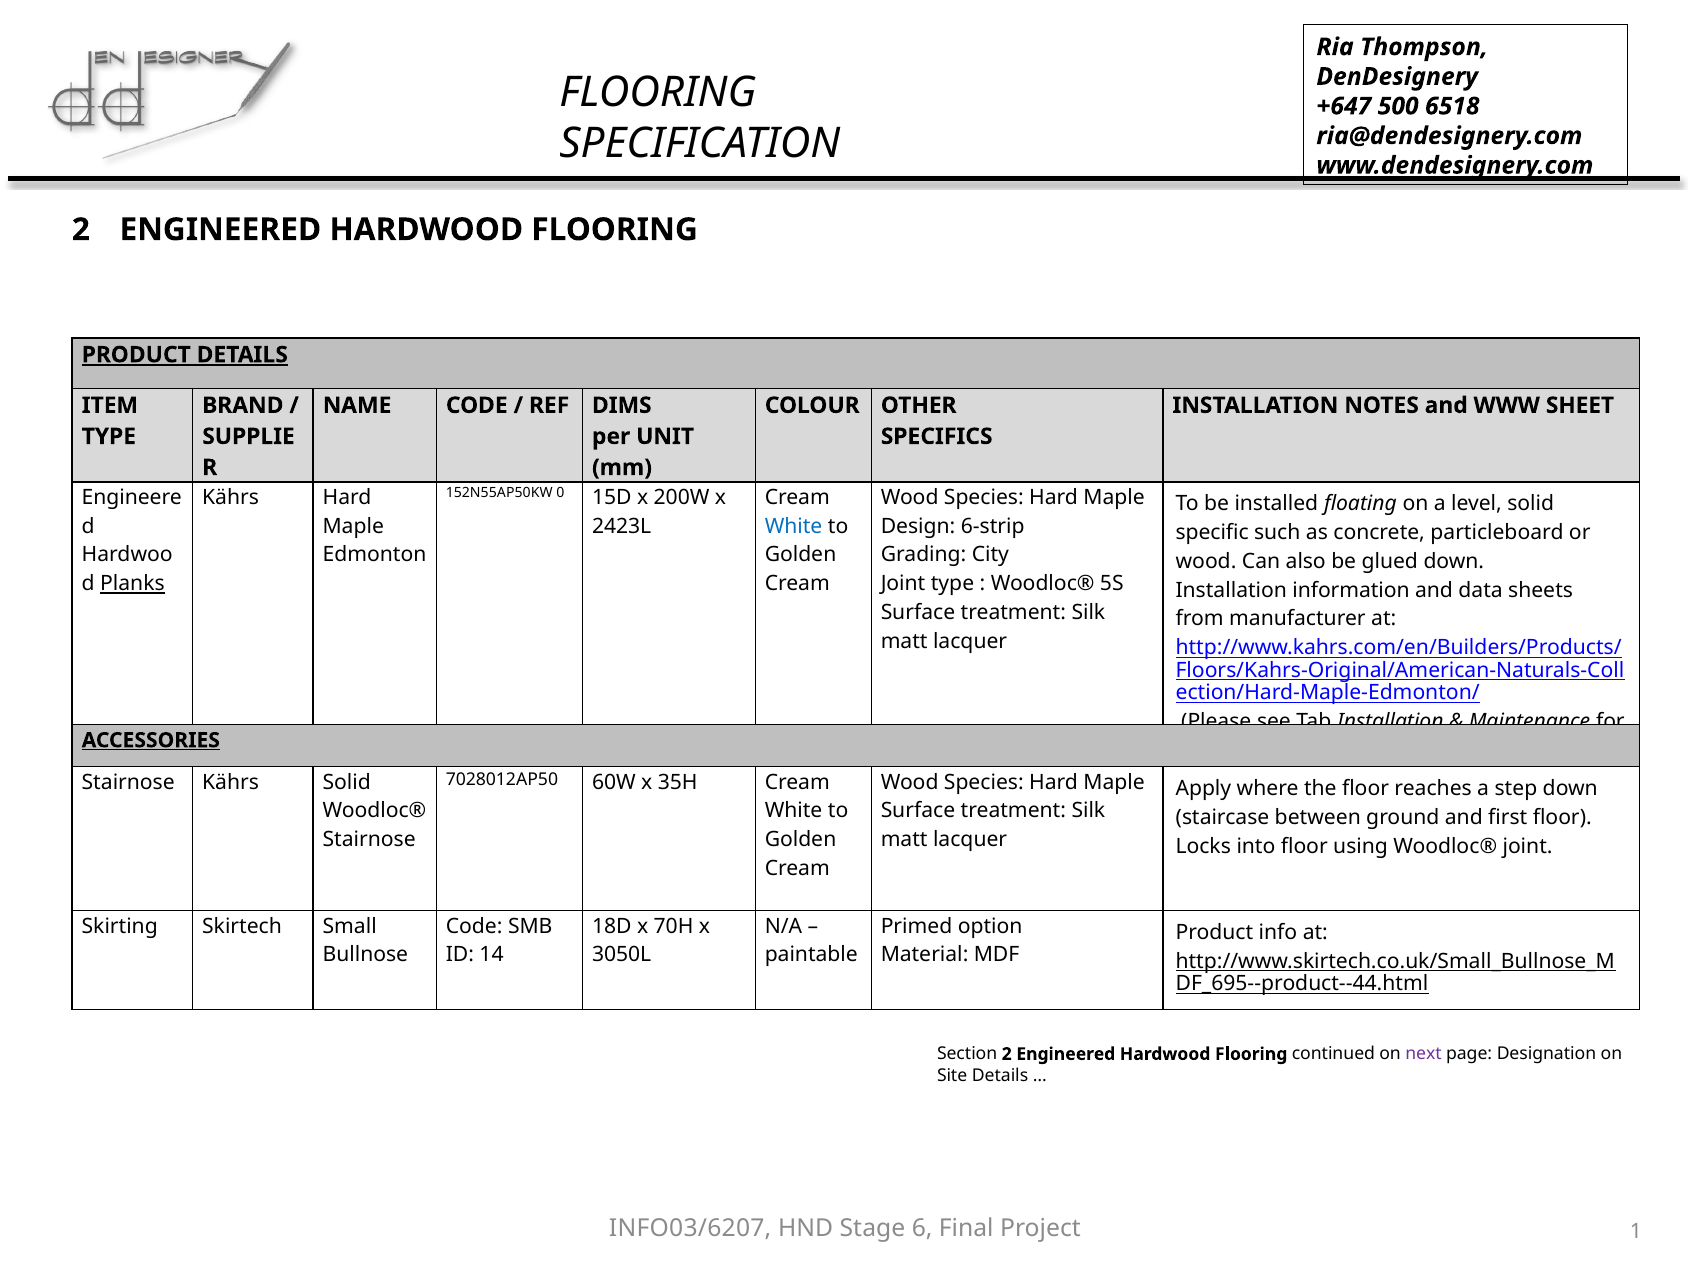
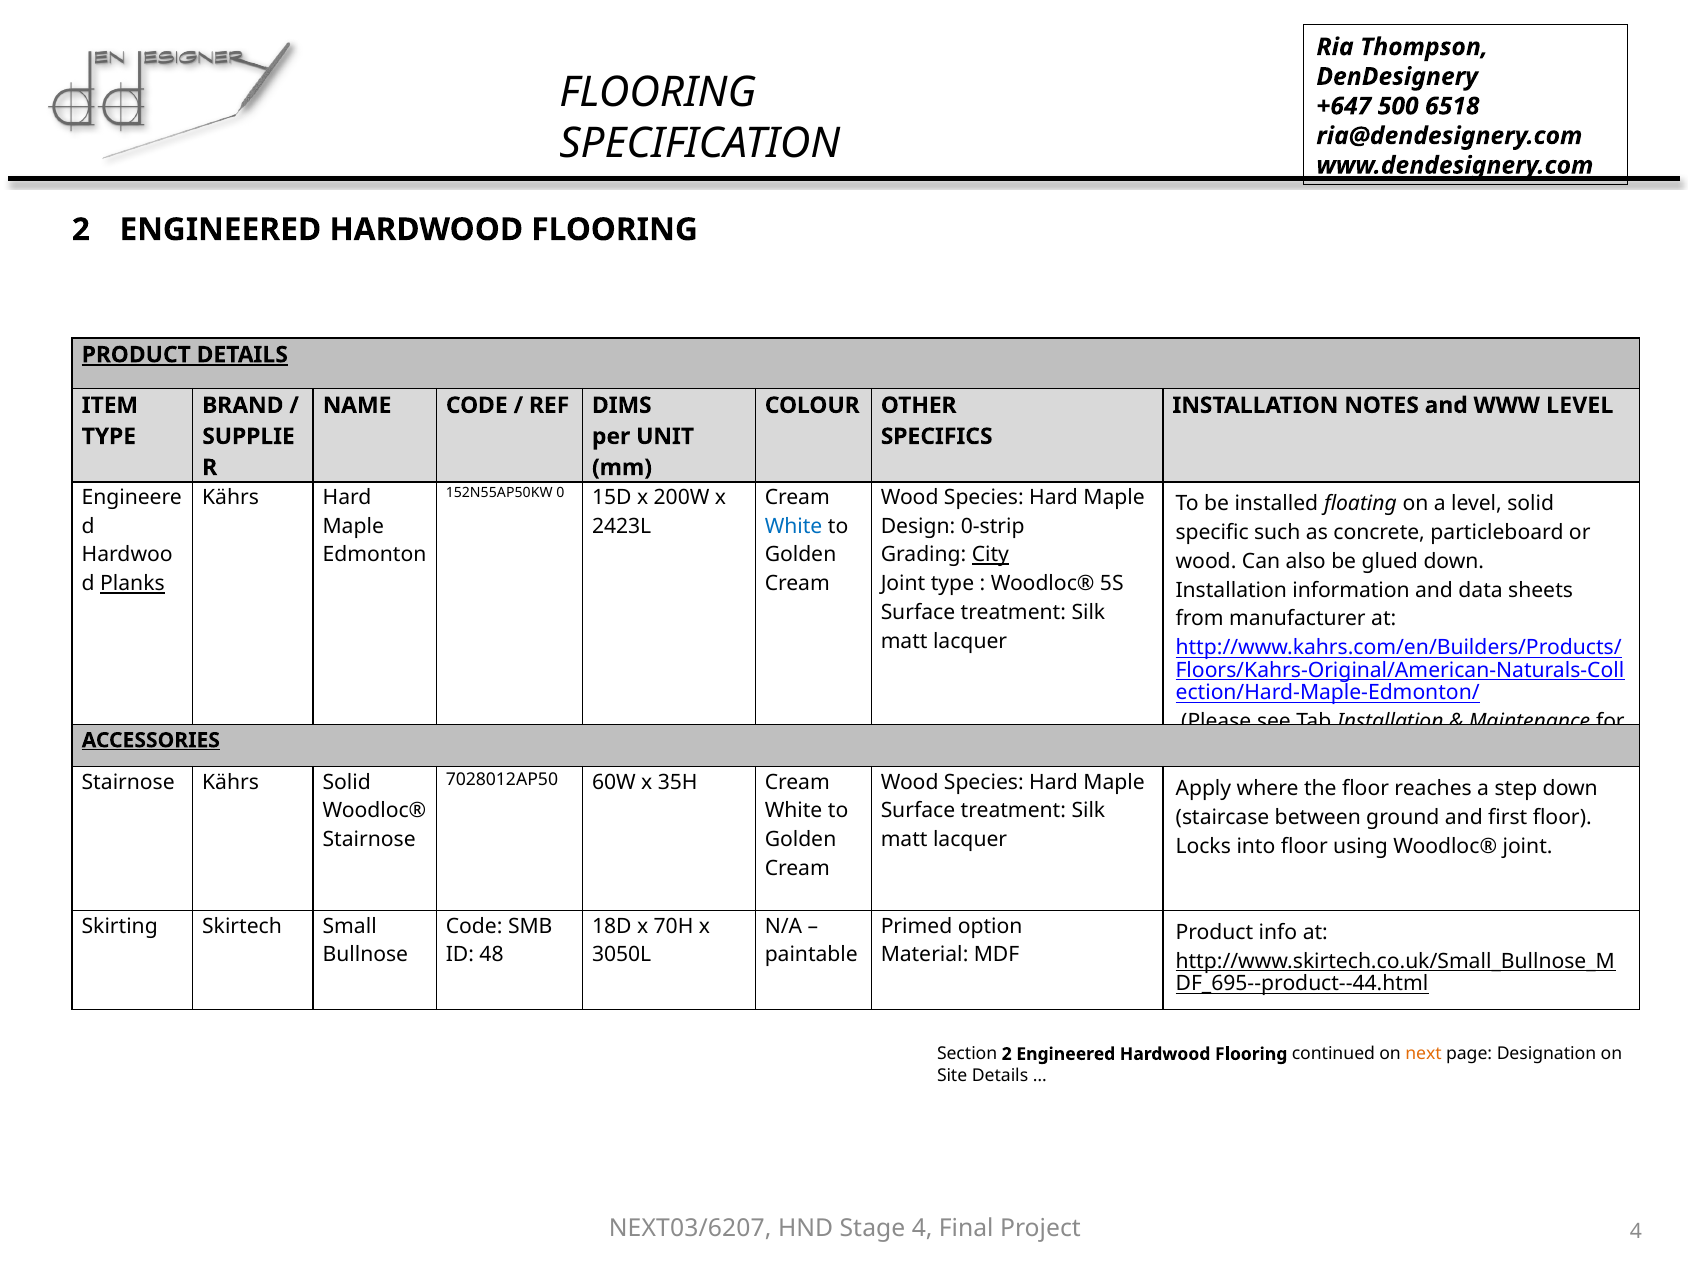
WWW SHEET: SHEET -> LEVEL
6-strip: 6-strip -> 0-strip
City underline: none -> present
14: 14 -> 48
next colour: purple -> orange
INFO03/6207: INFO03/6207 -> NEXT03/6207
Stage 6: 6 -> 4
Project 1: 1 -> 4
